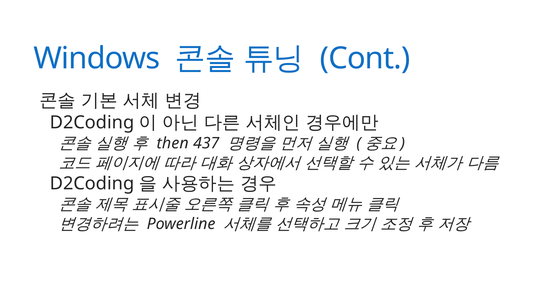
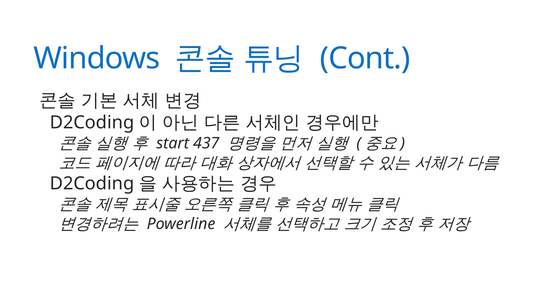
then: then -> start
